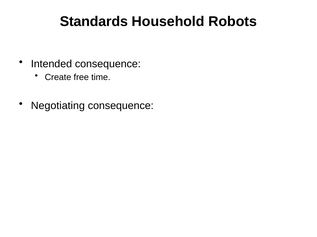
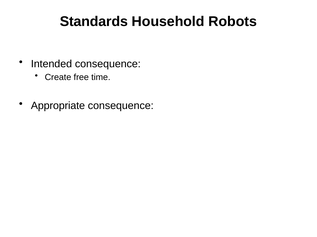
Negotiating: Negotiating -> Appropriate
